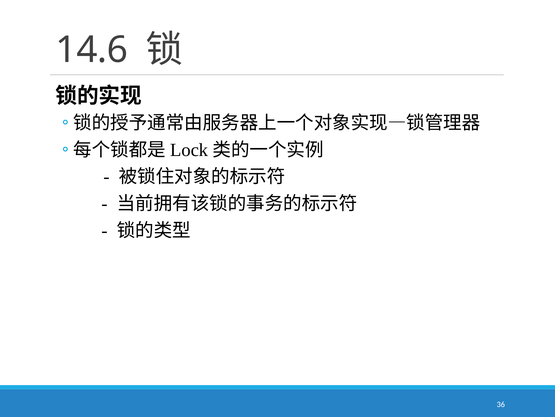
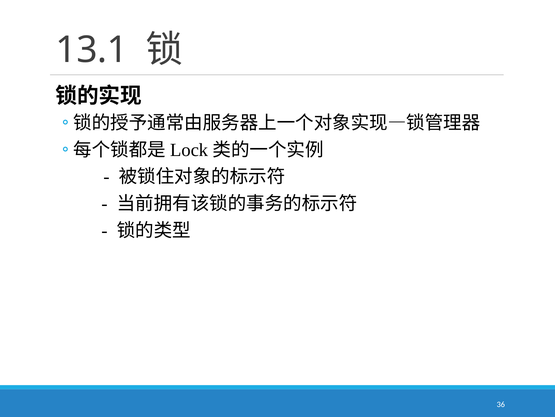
14.6: 14.6 -> 13.1
